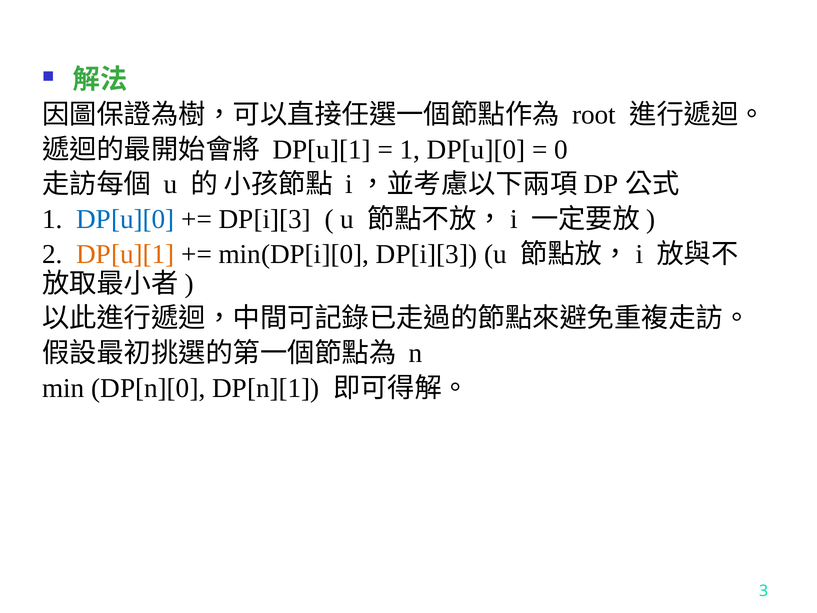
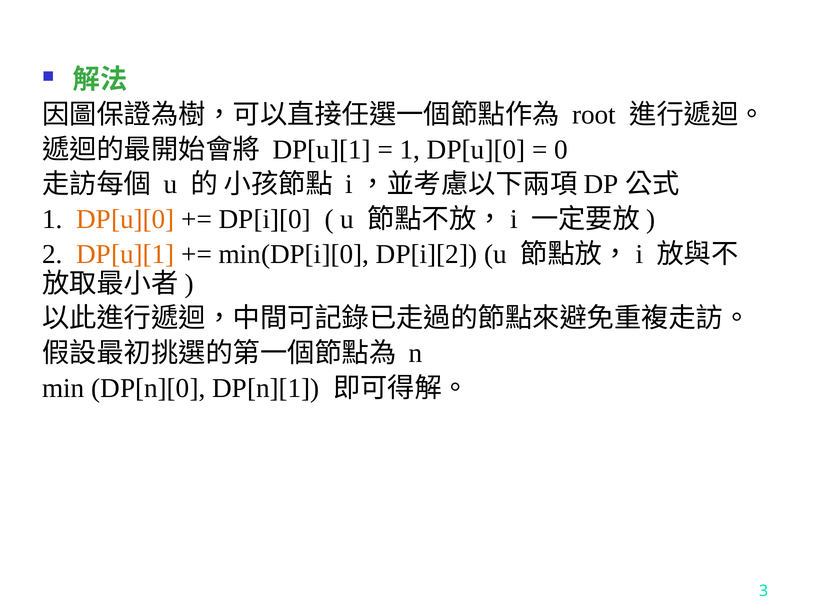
DP[u][0 at (125, 219) colour: blue -> orange
DP[i][3 at (265, 219): DP[i][3 -> DP[i][0
min(DP[i][0 DP[i][3: DP[i][3 -> DP[i][2
